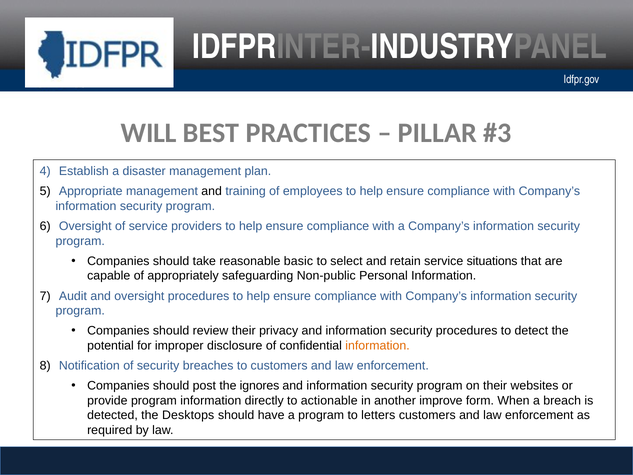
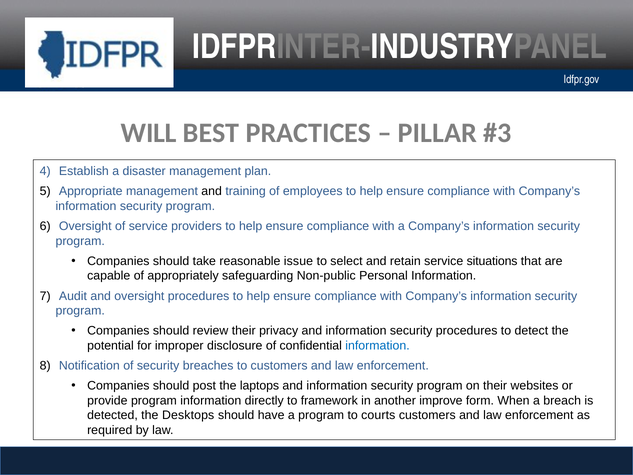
basic: basic -> issue
information at (378, 345) colour: orange -> blue
ignores: ignores -> laptops
actionable: actionable -> framework
letters: letters -> courts
